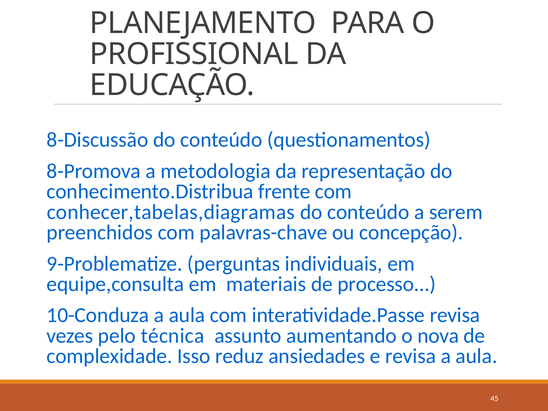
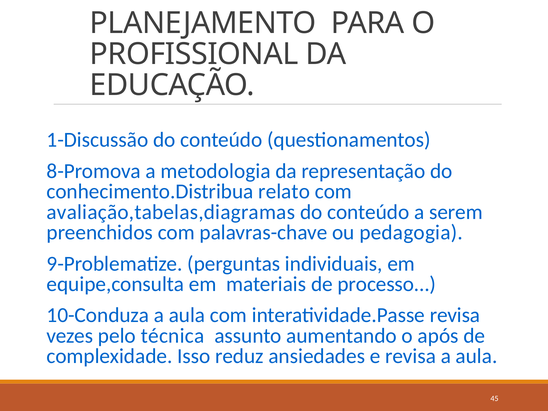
8-Discussão: 8-Discussão -> 1-Discussão
frente: frente -> relato
conhecer,tabelas,diagramas: conhecer,tabelas,diagramas -> avaliação,tabelas,diagramas
concepção: concepção -> pedagogia
nova: nova -> após
